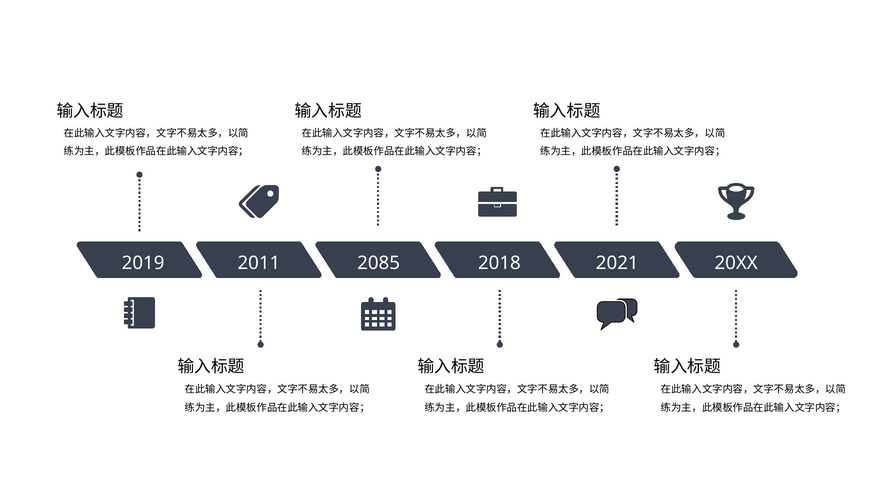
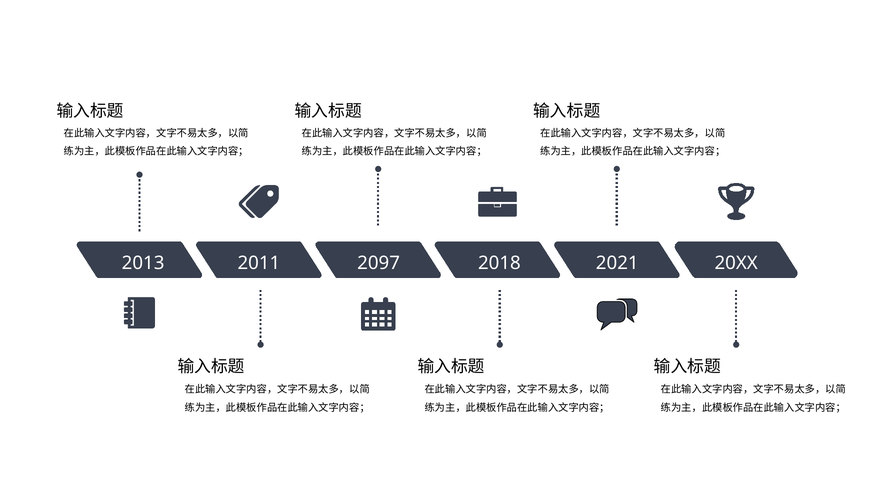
2019: 2019 -> 2013
2085: 2085 -> 2097
